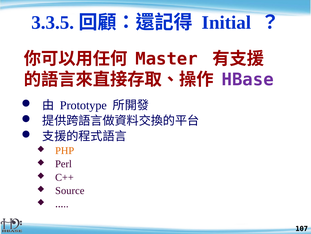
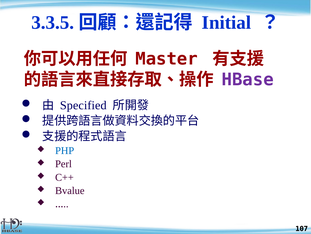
Prototype: Prototype -> Specified
PHP colour: orange -> blue
Source: Source -> Bvalue
